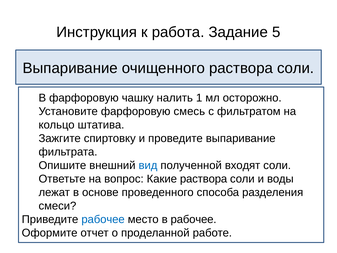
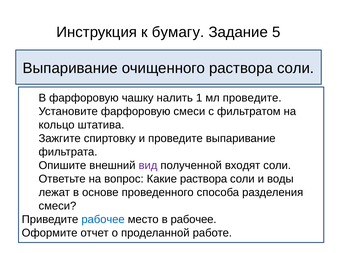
работа: работа -> бумагу
мл осторожно: осторожно -> проведите
фарфоровую смесь: смесь -> смеси
вид colour: blue -> purple
